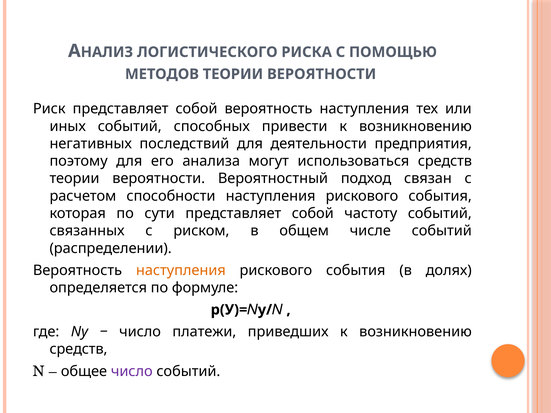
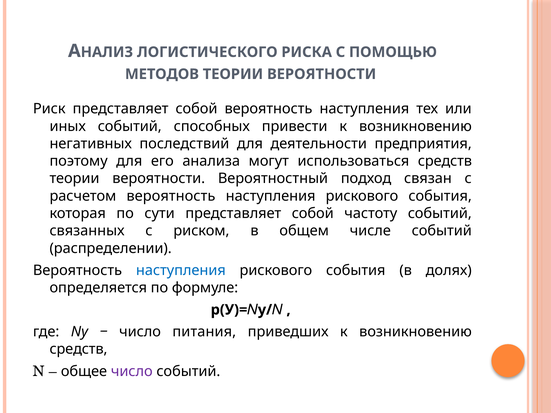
расчетом способности: способности -> вероятность
наступления at (181, 270) colour: orange -> blue
платежи: платежи -> питания
